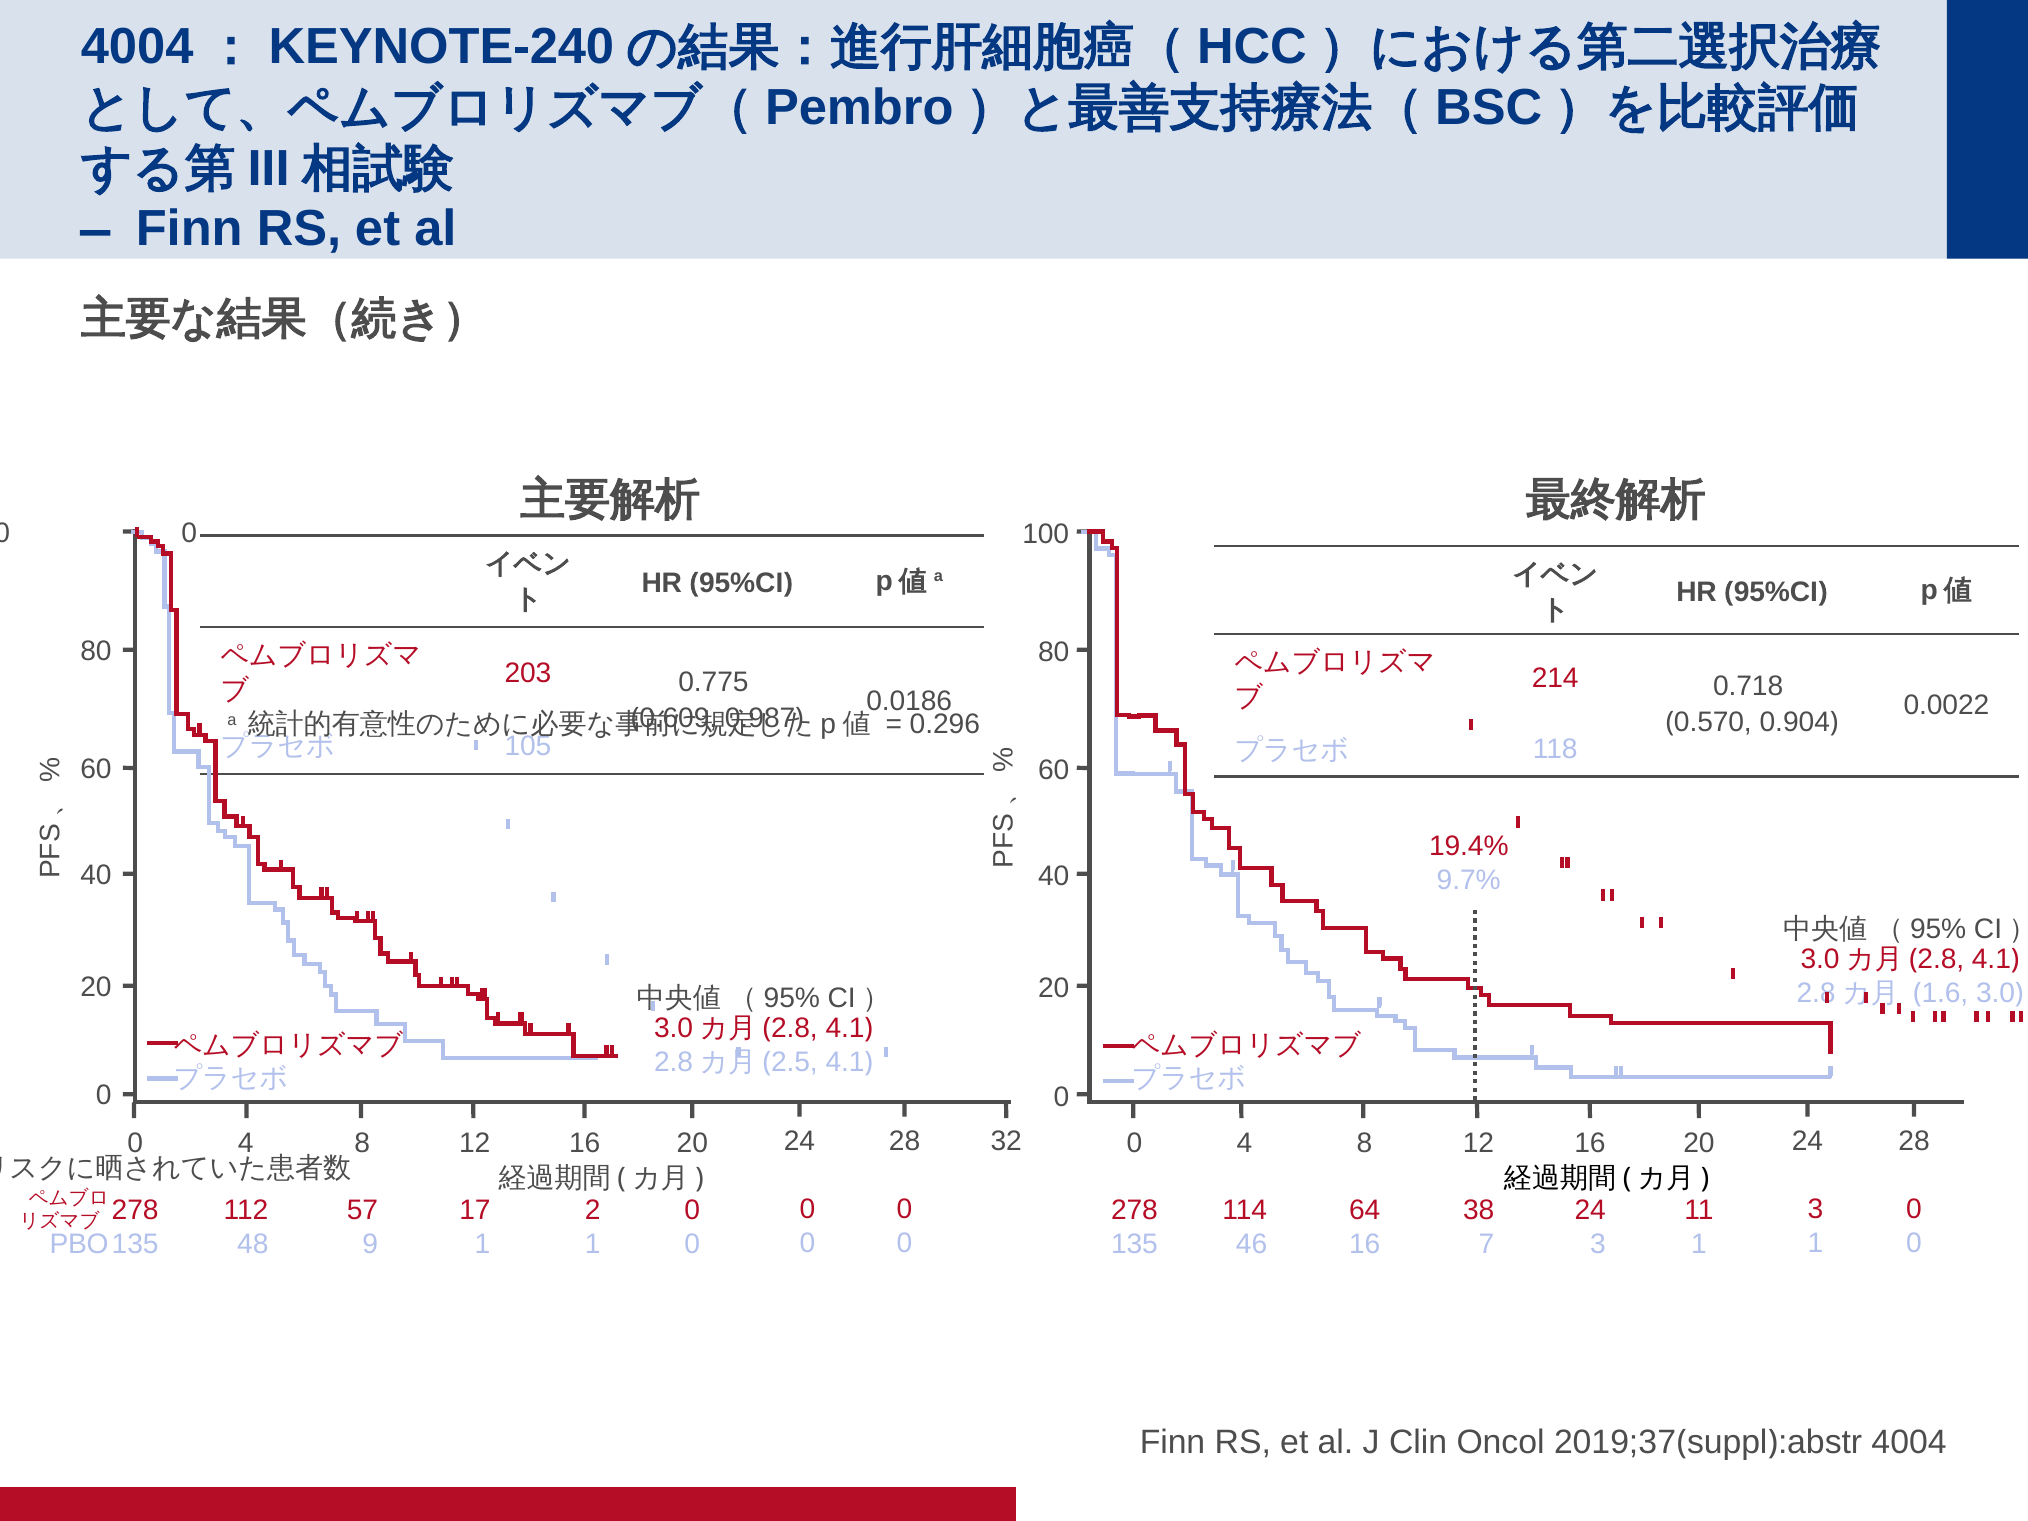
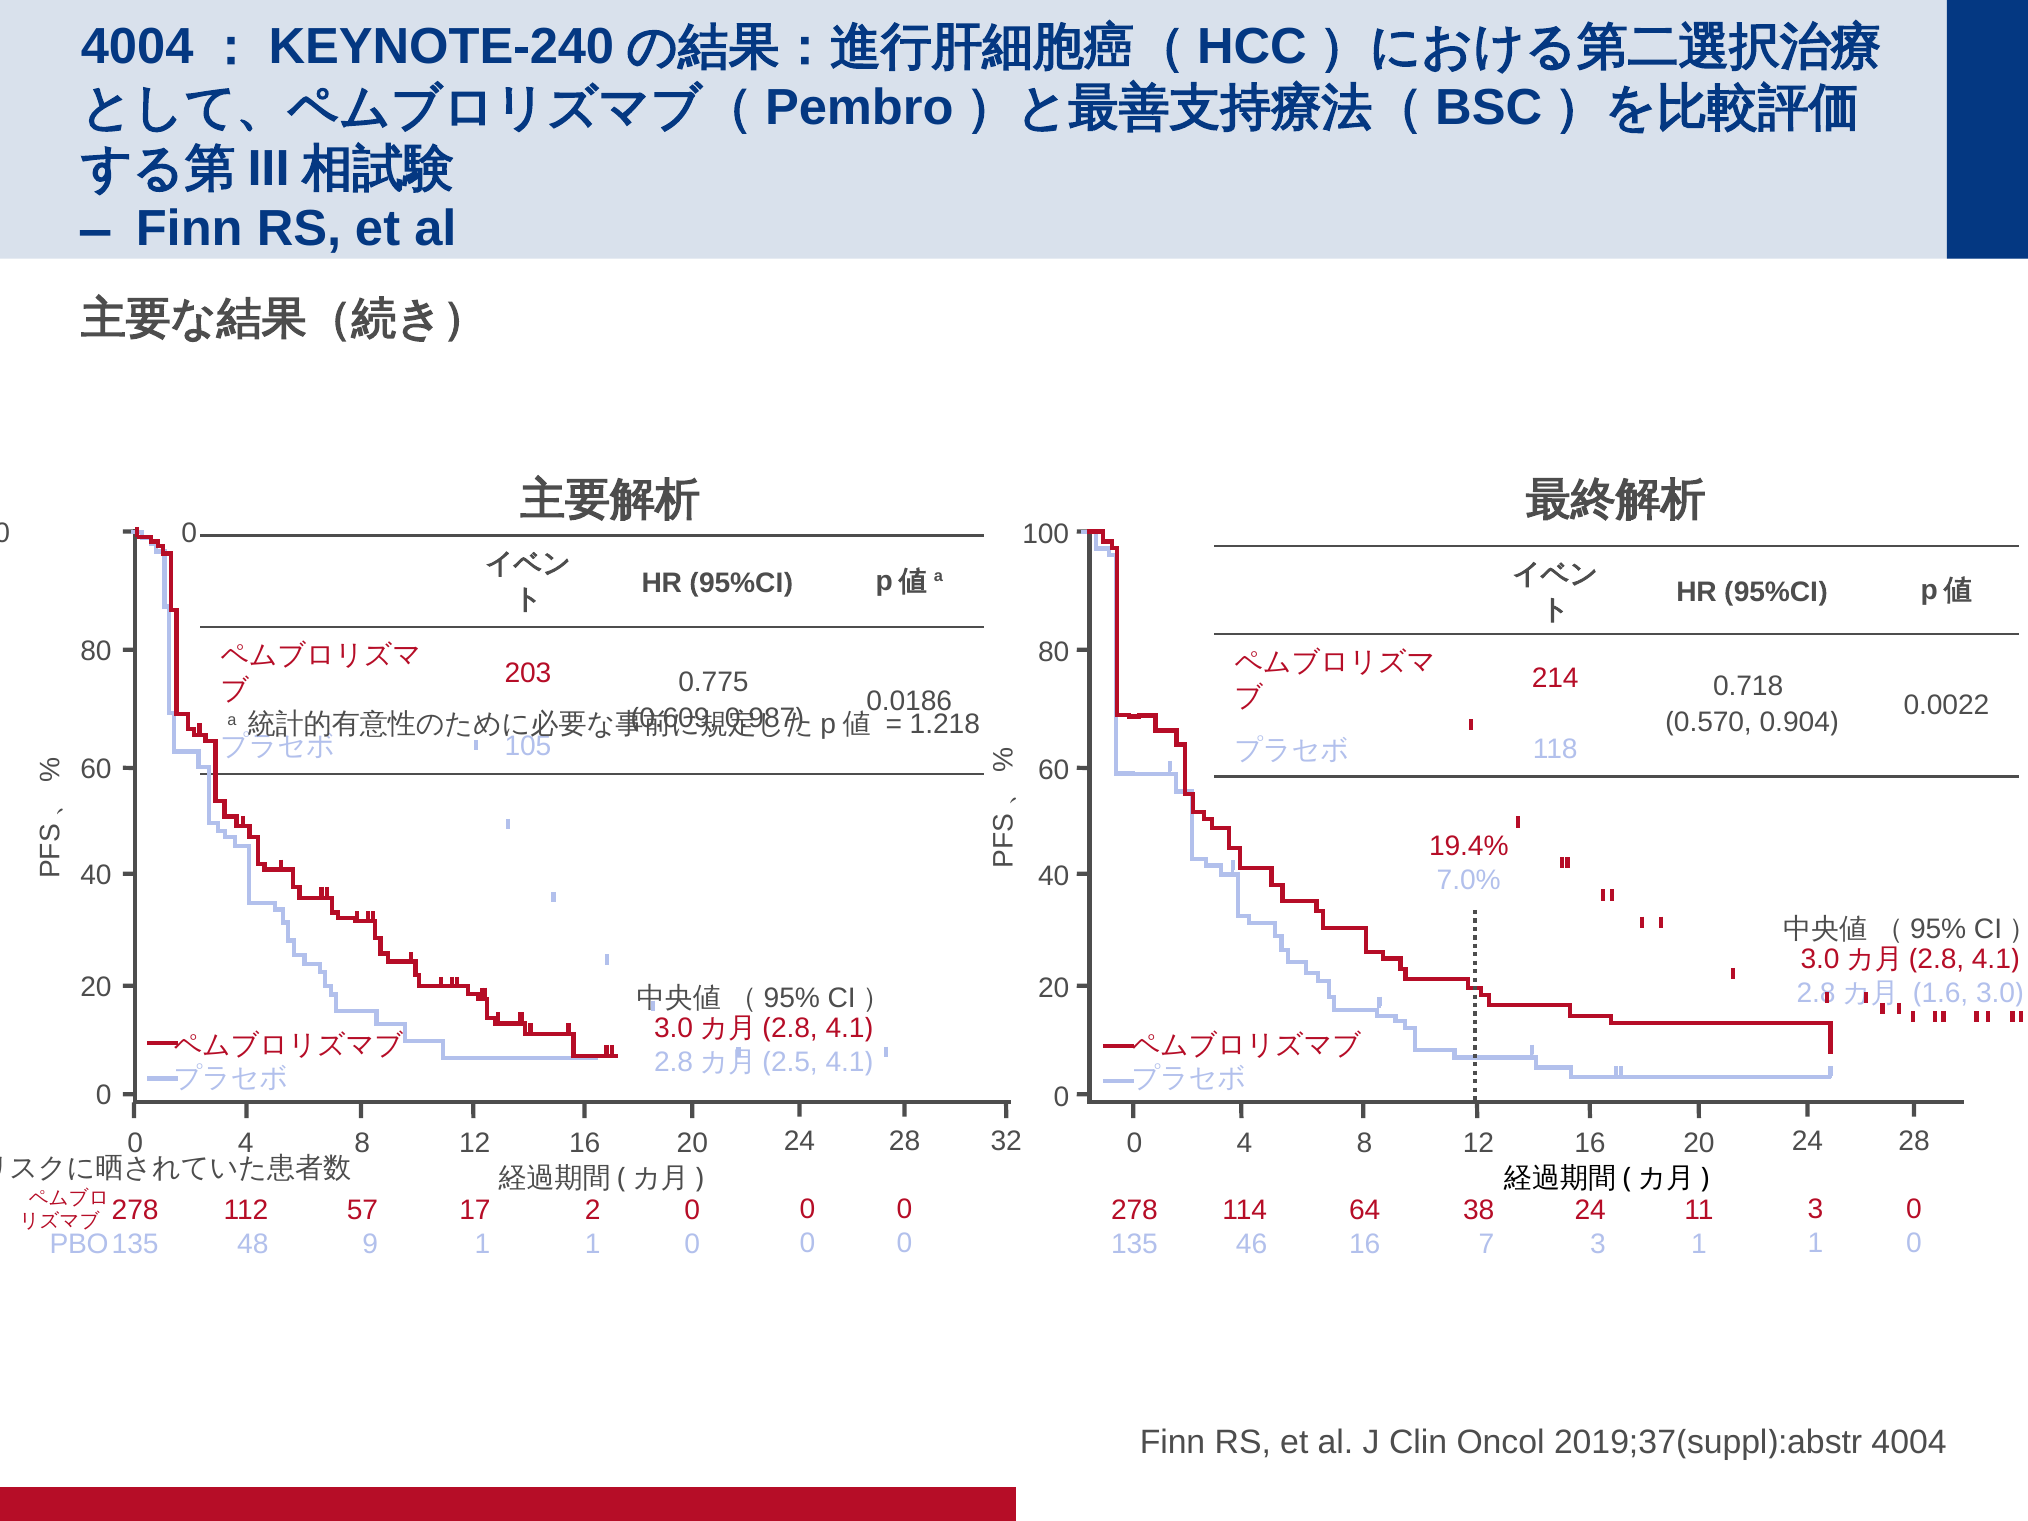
0.296: 0.296 -> 1.218
9.7%: 9.7% -> 7.0%
